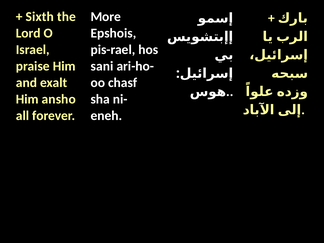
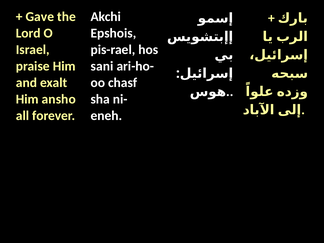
Sixth: Sixth -> Gave
More: More -> Akchi
